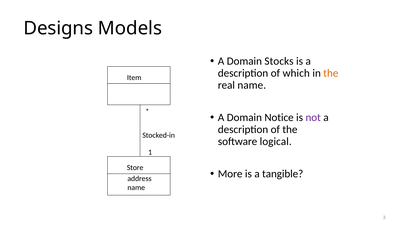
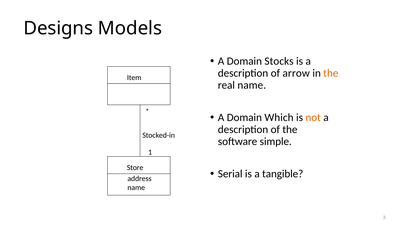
which: which -> arrow
Notice: Notice -> Which
not colour: purple -> orange
logical: logical -> simple
More: More -> Serial
